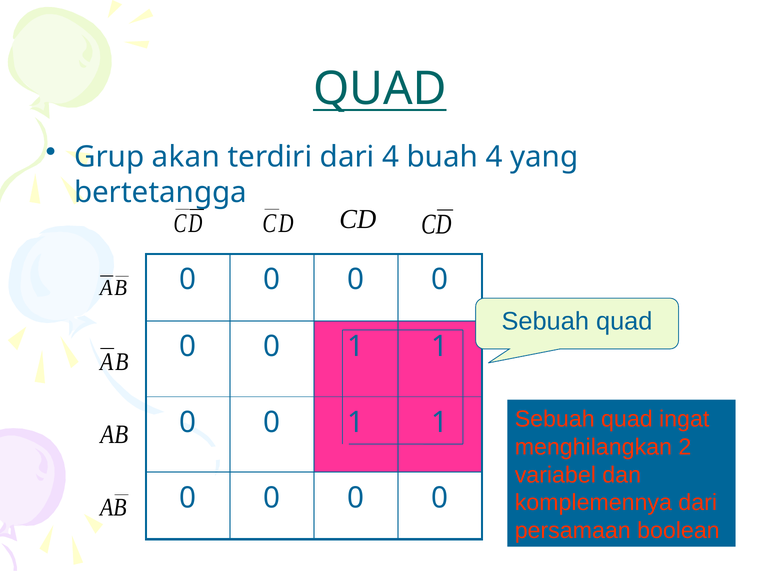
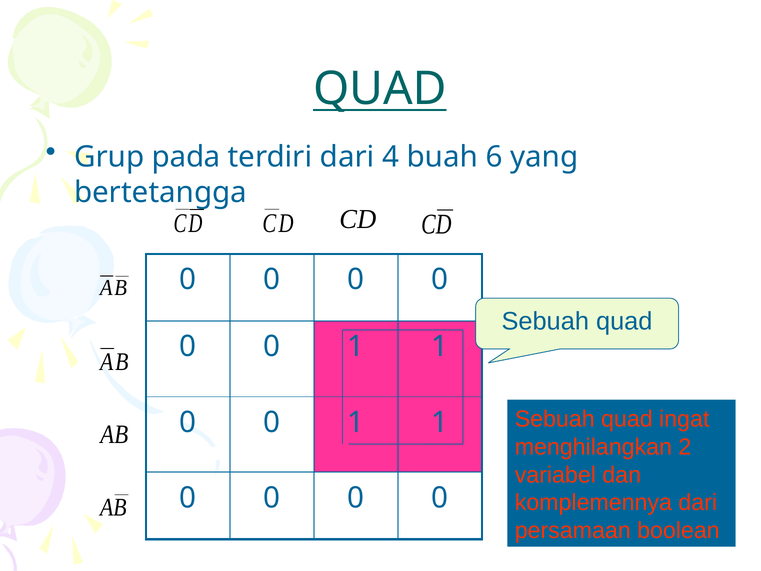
akan: akan -> pada
buah 4: 4 -> 6
